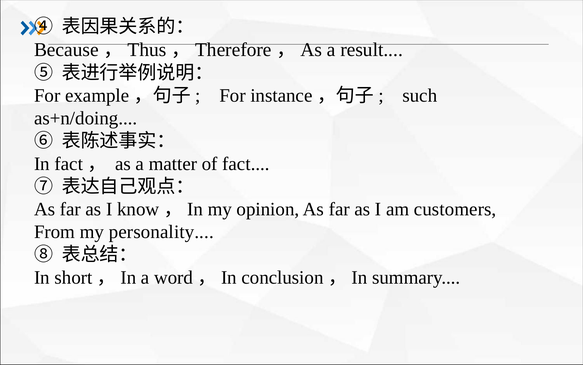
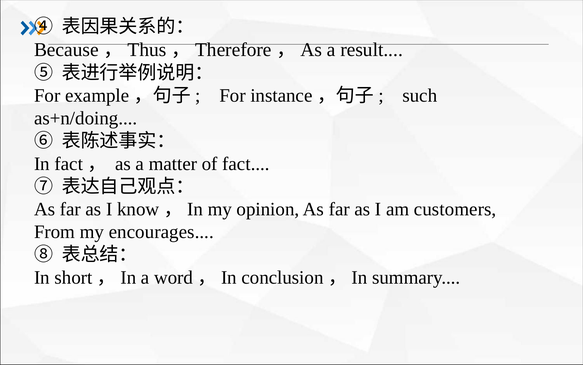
personality: personality -> encourages
